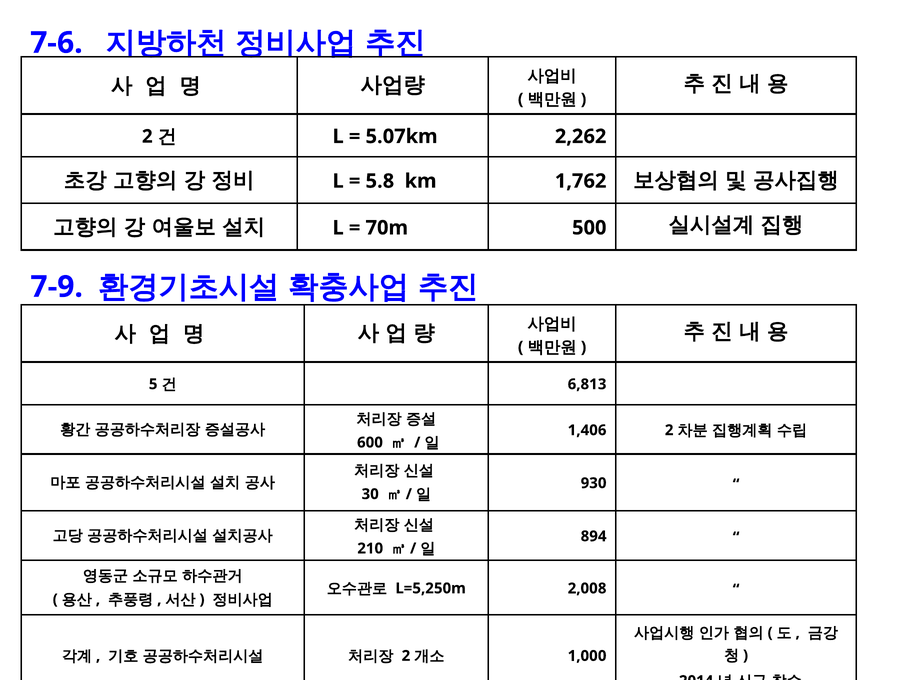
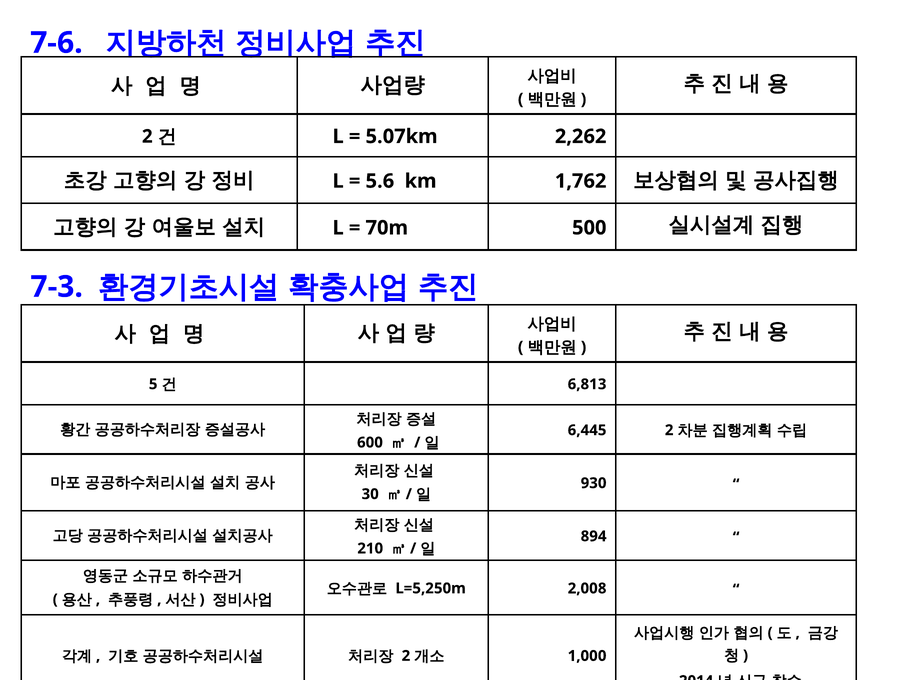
5.8: 5.8 -> 5.6
7-9: 7-9 -> 7-3
1,406: 1,406 -> 6,445
